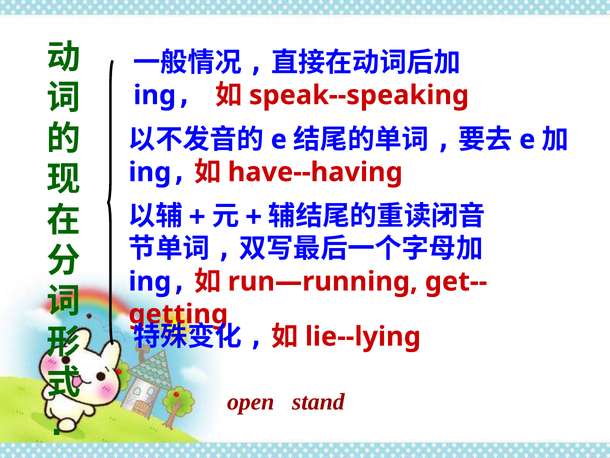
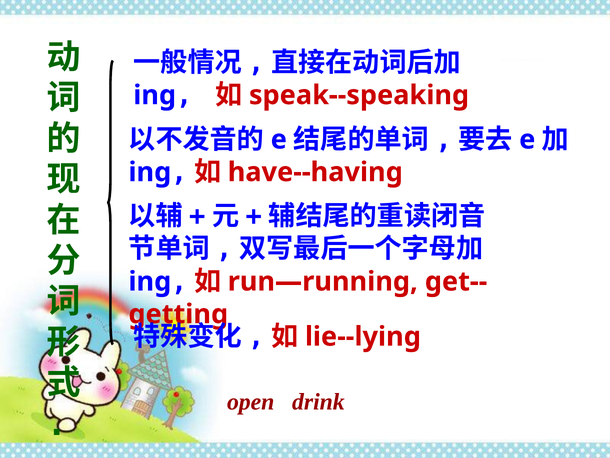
stand: stand -> drink
